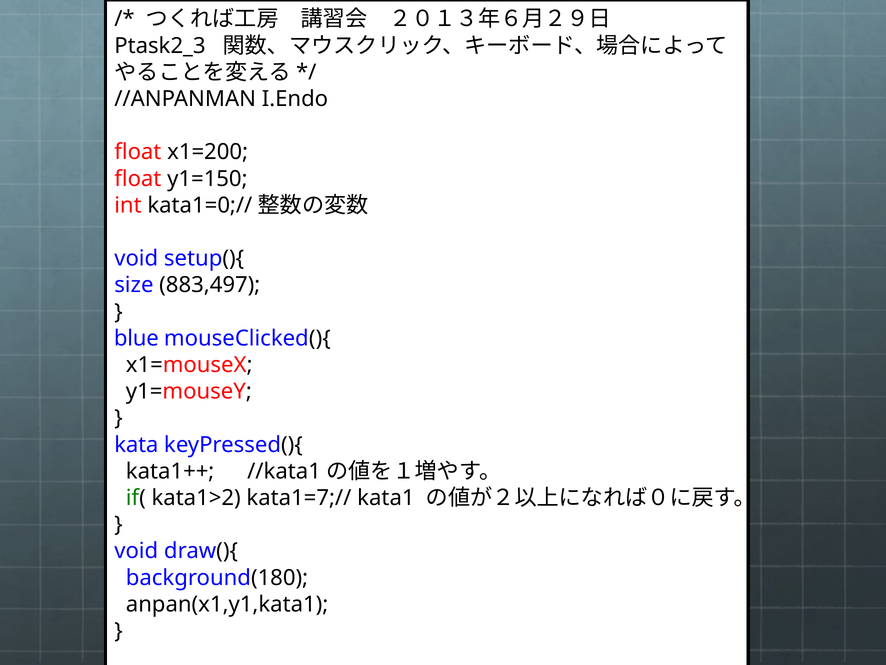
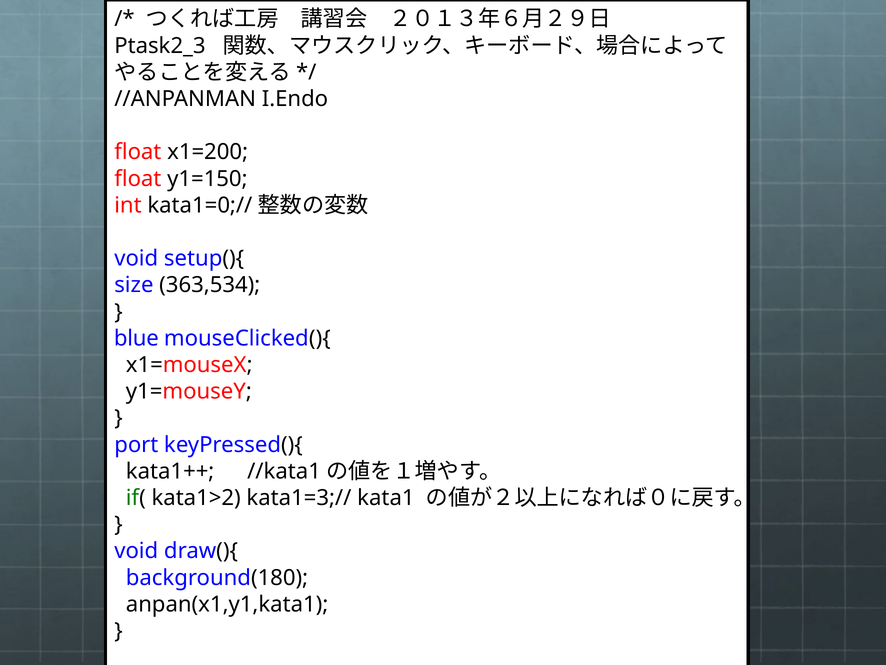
883,497: 883,497 -> 363,534
kata: kata -> port
kata1=7;//: kata1=7;// -> kata1=3;//
